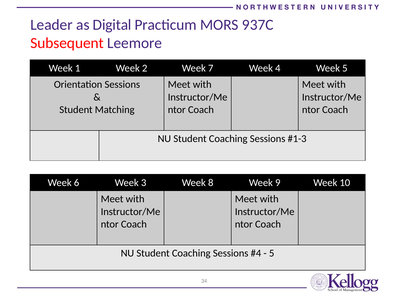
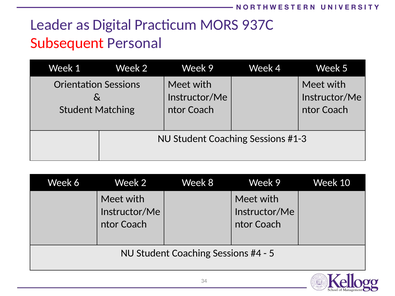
Leemore: Leemore -> Personal
2 Week 7: 7 -> 9
6 Week 3: 3 -> 2
